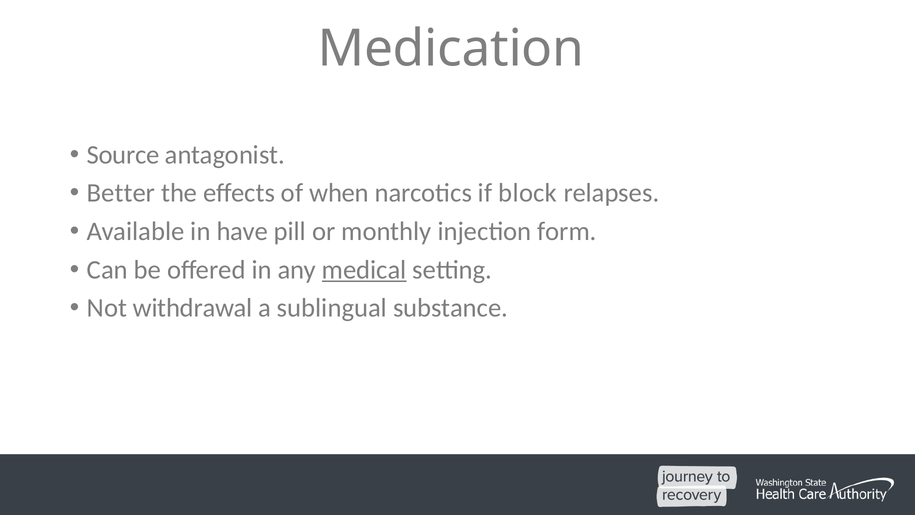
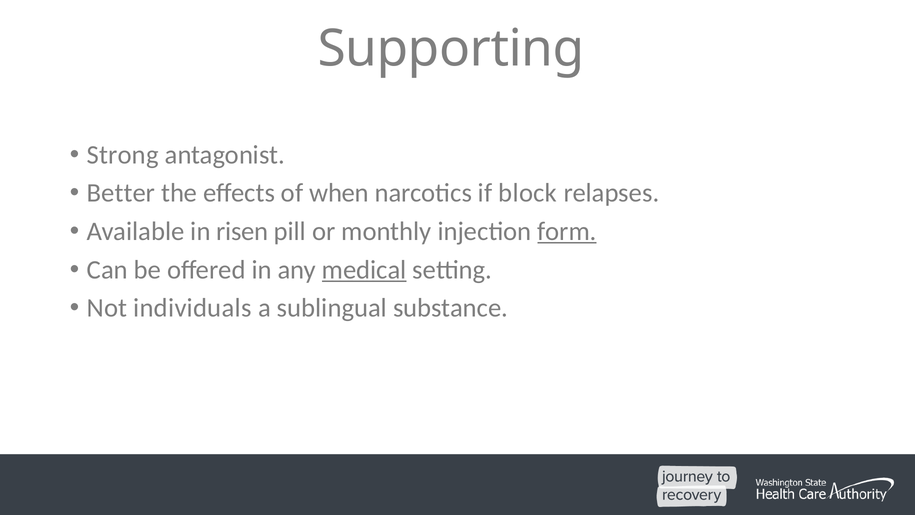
Medication: Medication -> Supporting
Source: Source -> Strong
have: have -> risen
form underline: none -> present
withdrawal: withdrawal -> individuals
